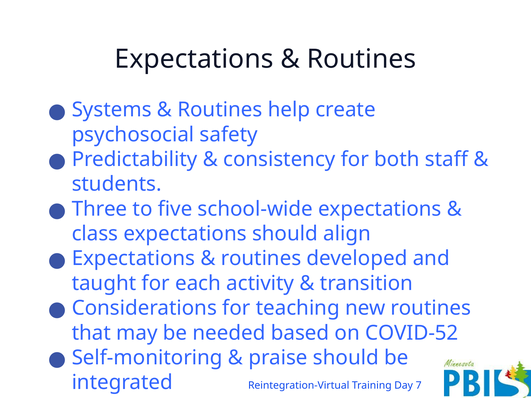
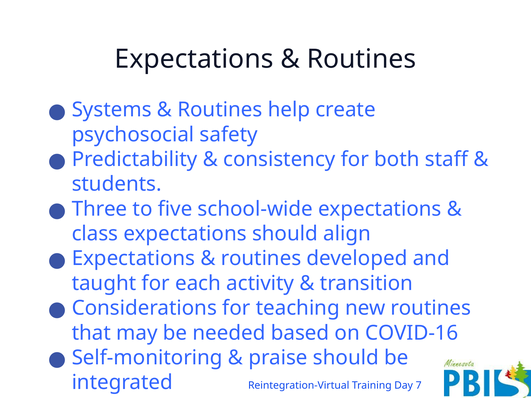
COVID-52: COVID-52 -> COVID-16
